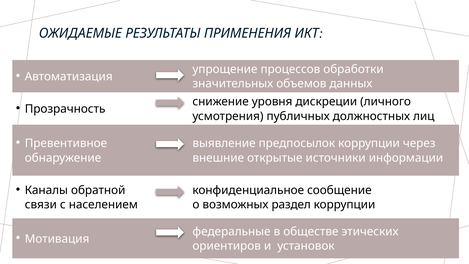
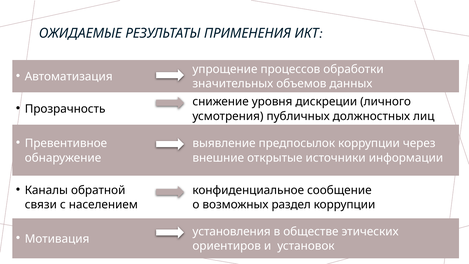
федеральные: федеральные -> установления
